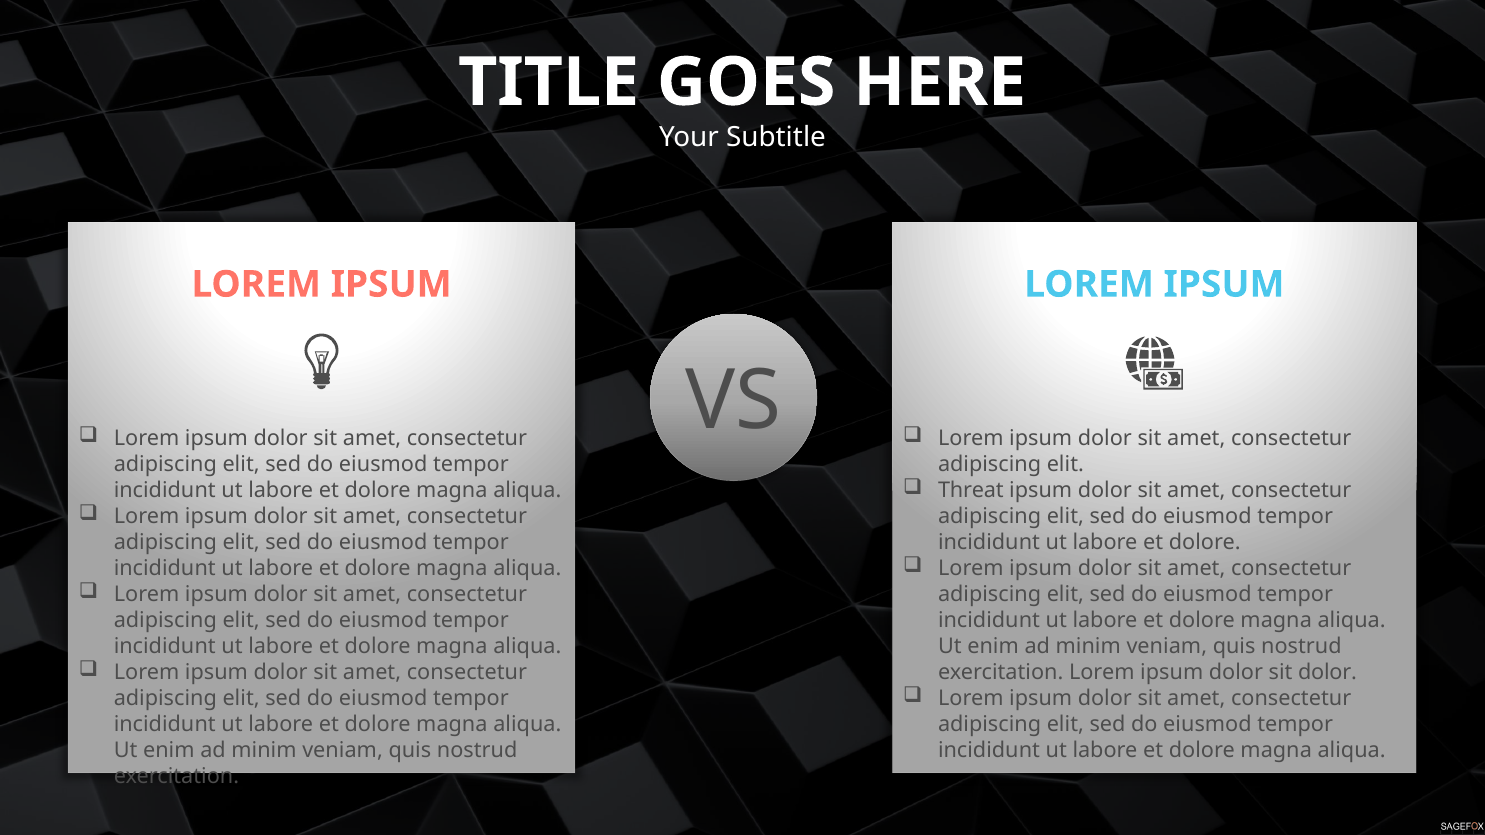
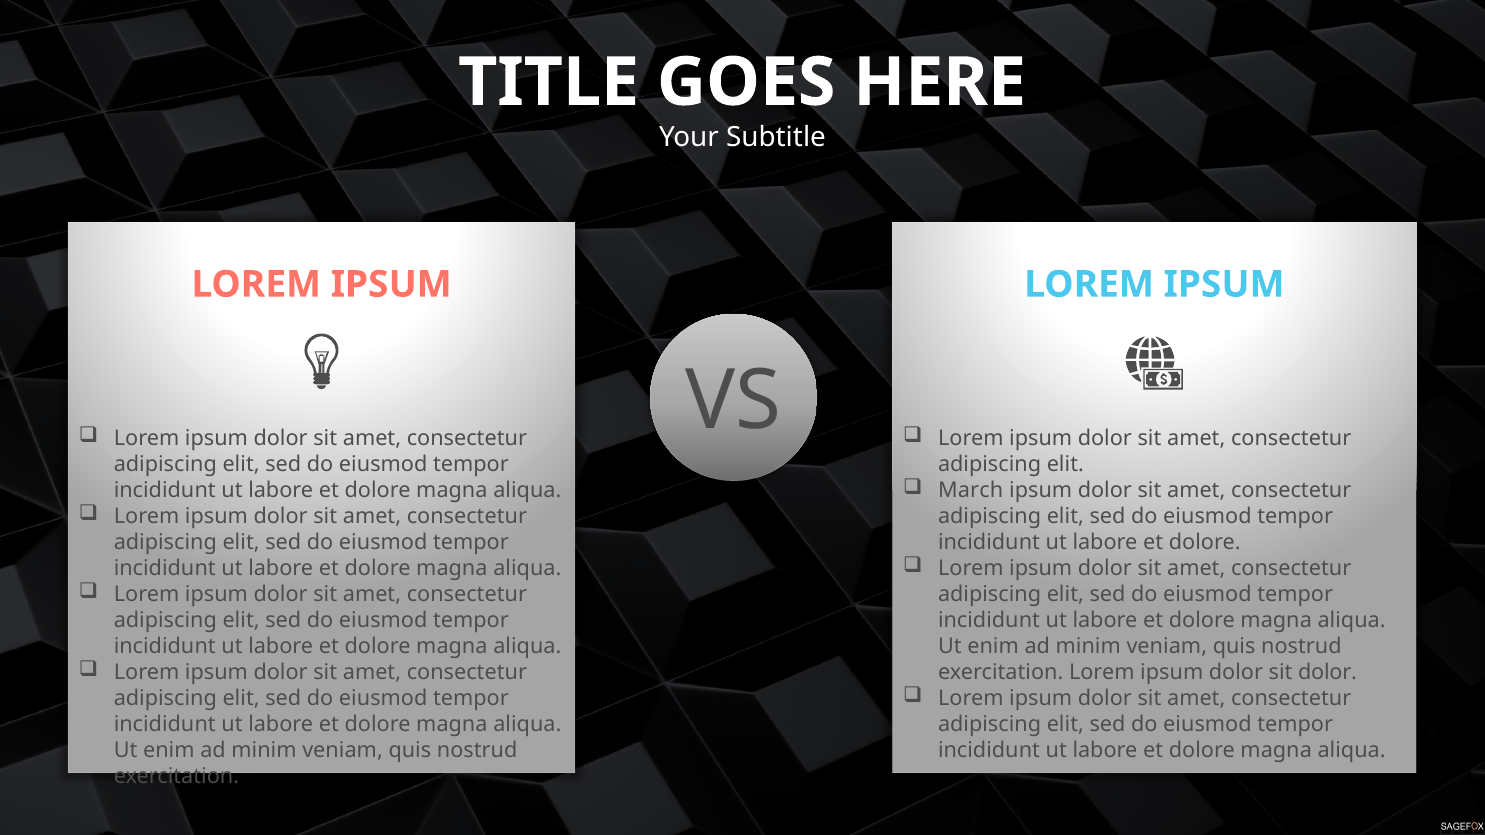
Threat: Threat -> March
